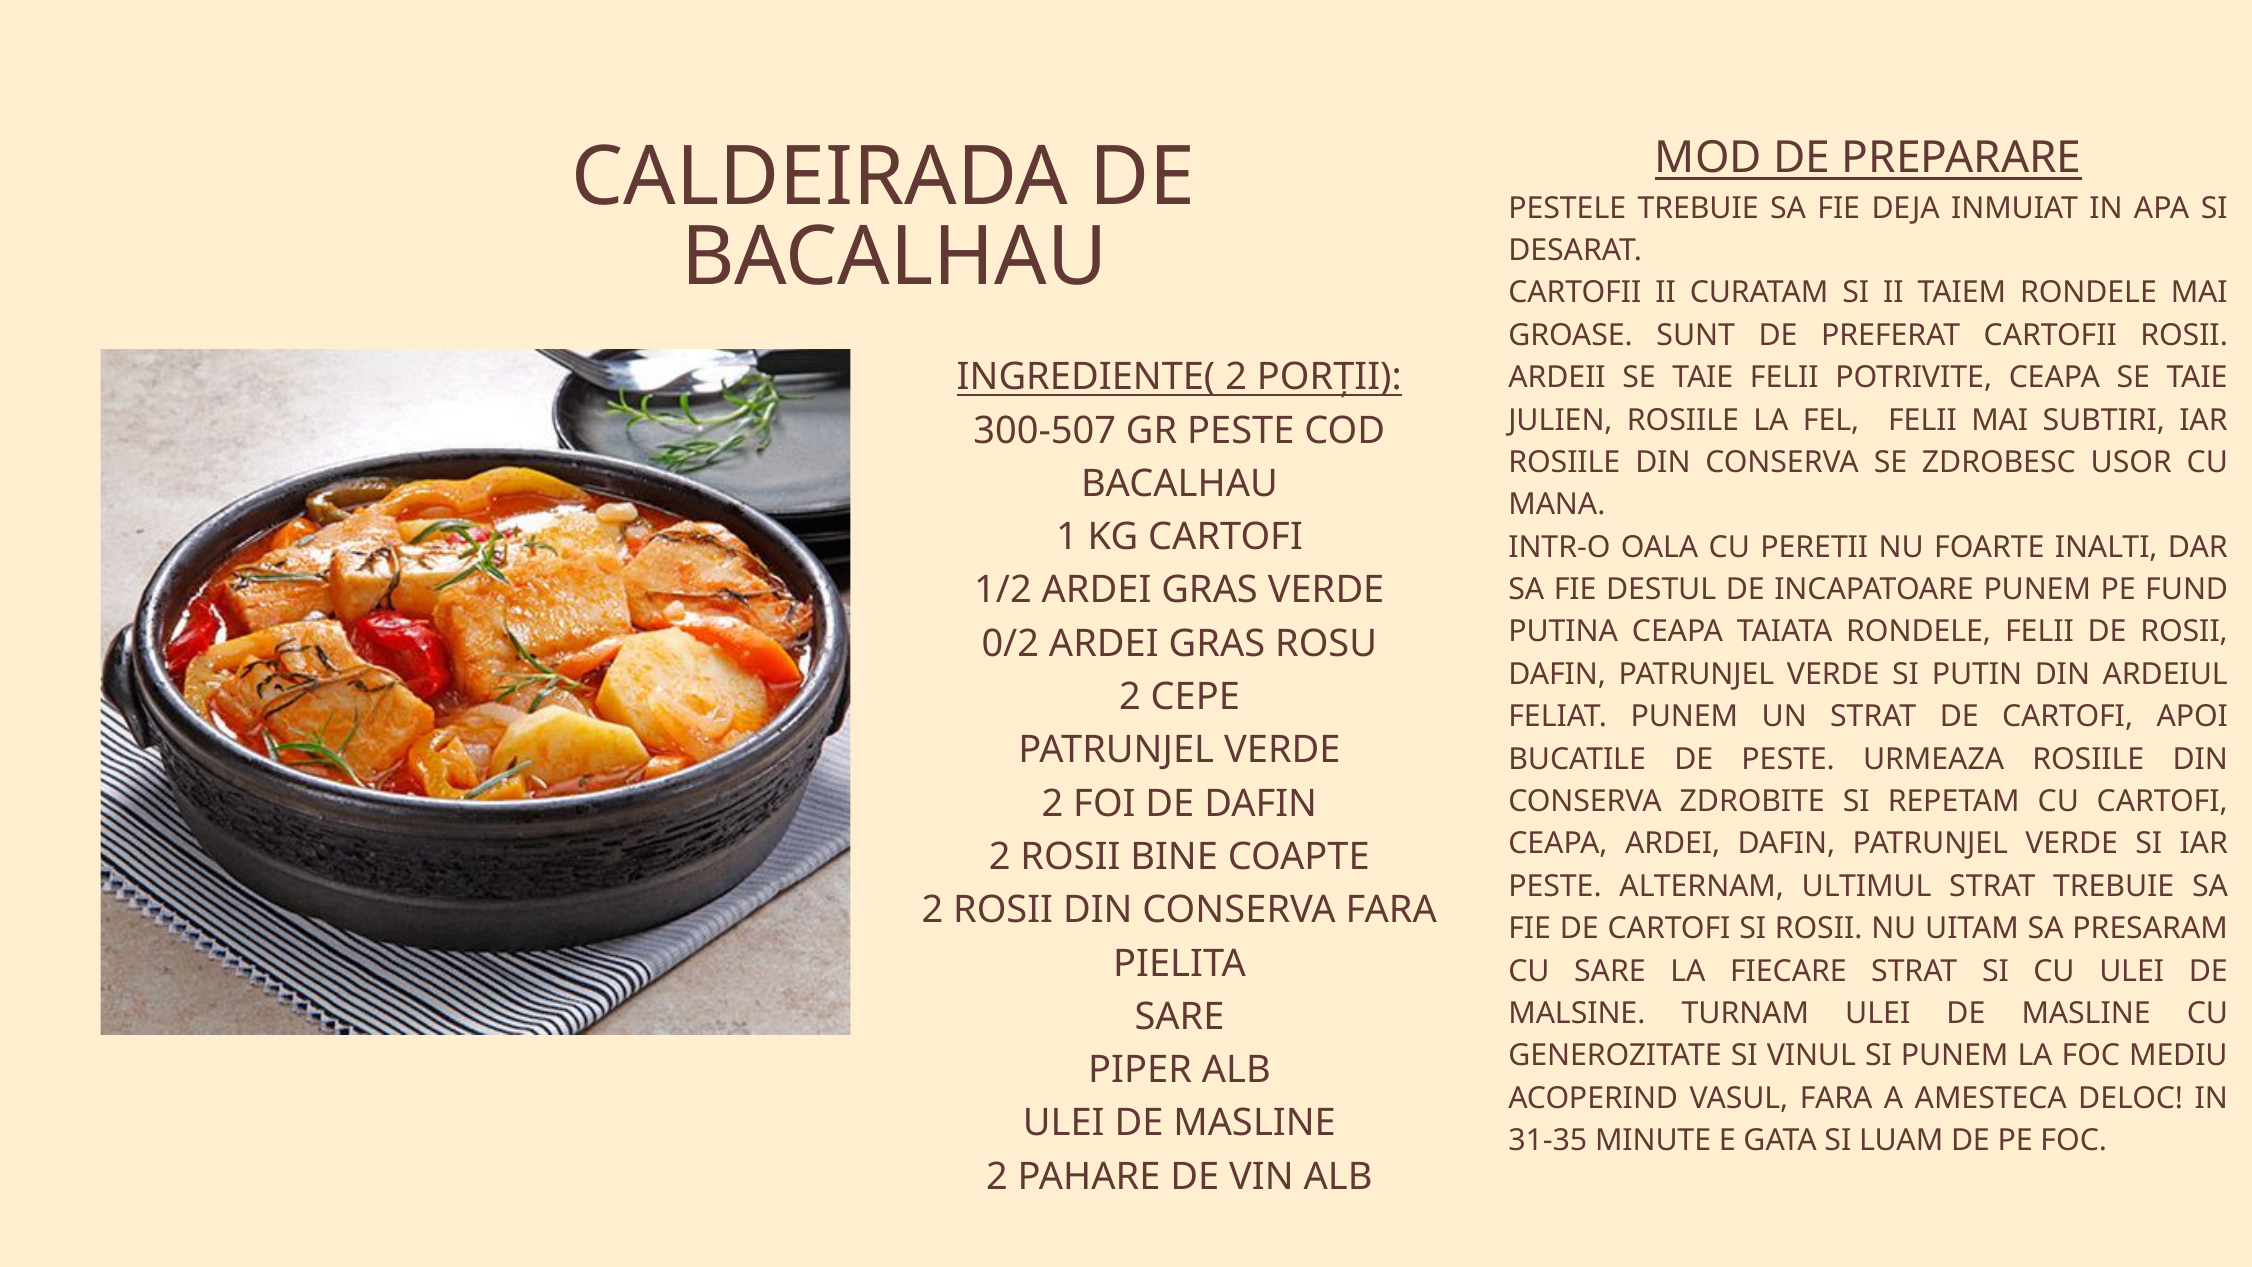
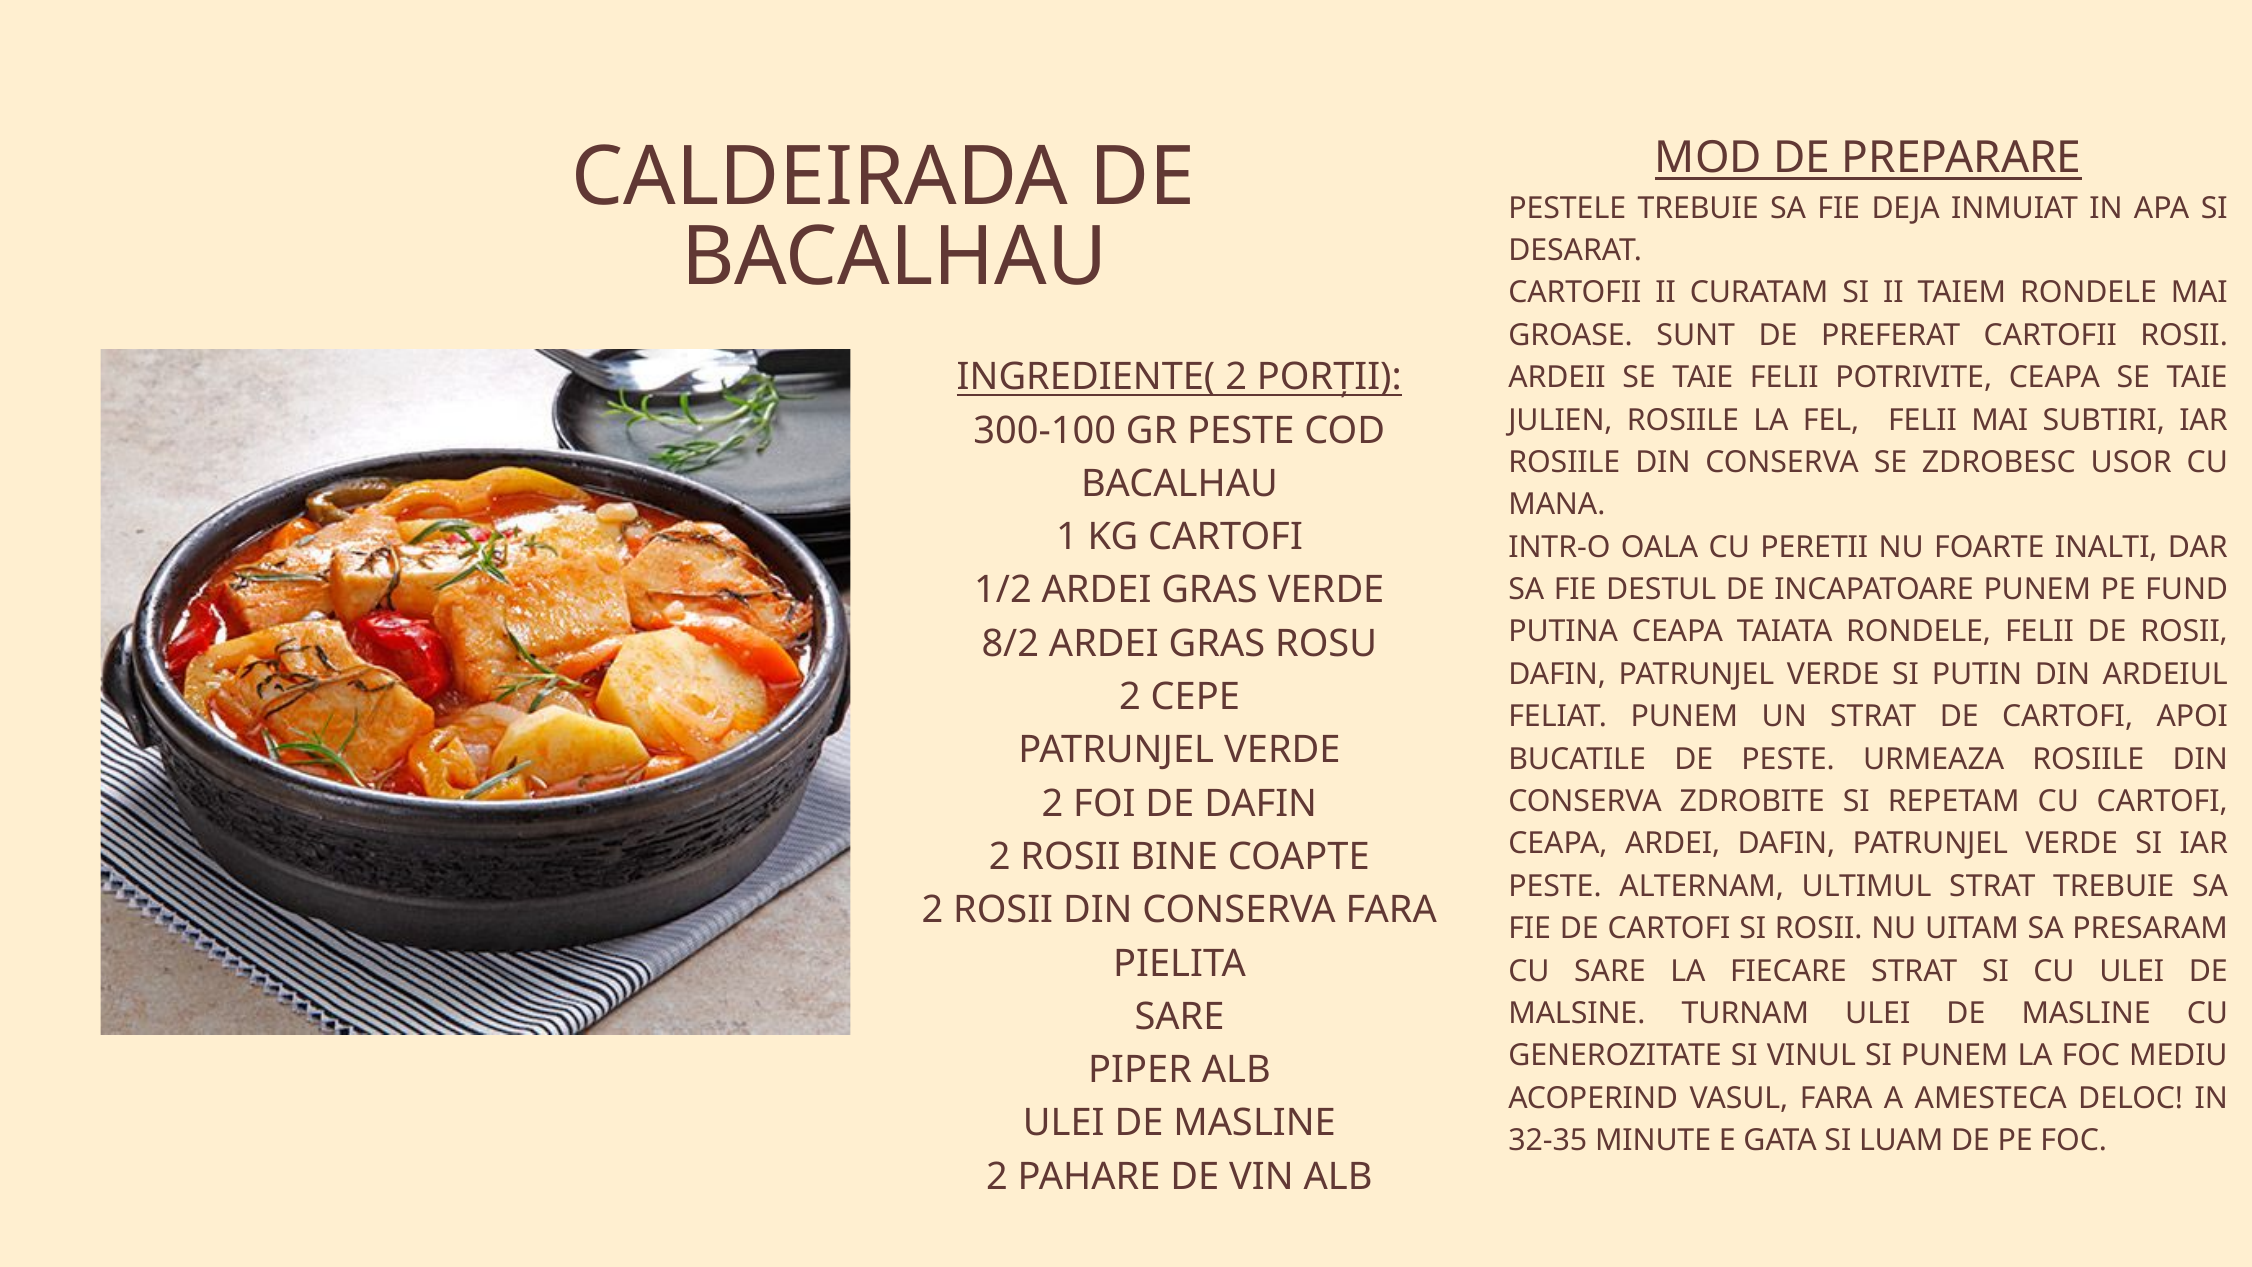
300-507: 300-507 -> 300-100
0/2: 0/2 -> 8/2
31-35: 31-35 -> 32-35
